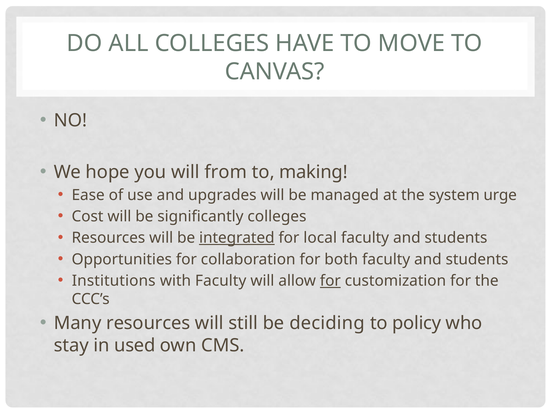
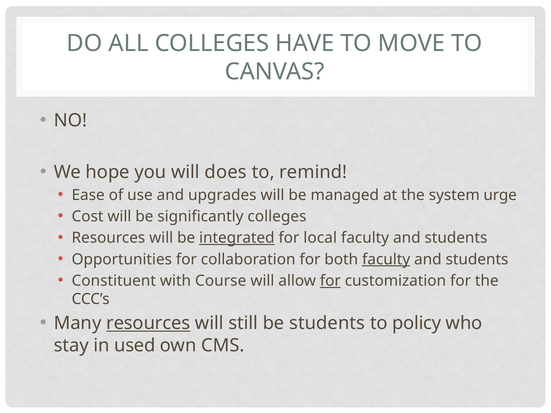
from: from -> does
making: making -> remind
faculty at (386, 260) underline: none -> present
Institutions: Institutions -> Constituent
with Faculty: Faculty -> Course
resources at (148, 323) underline: none -> present
be deciding: deciding -> students
